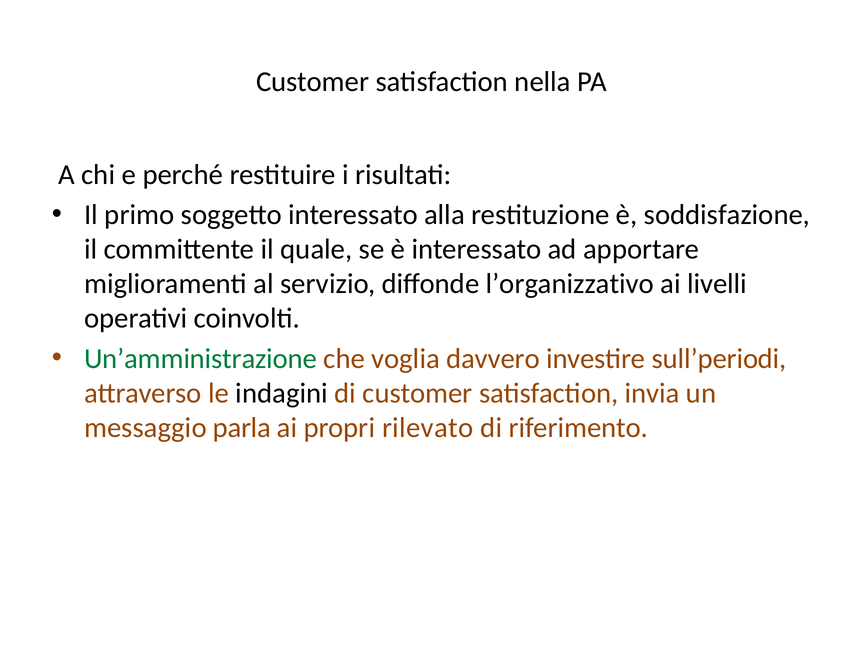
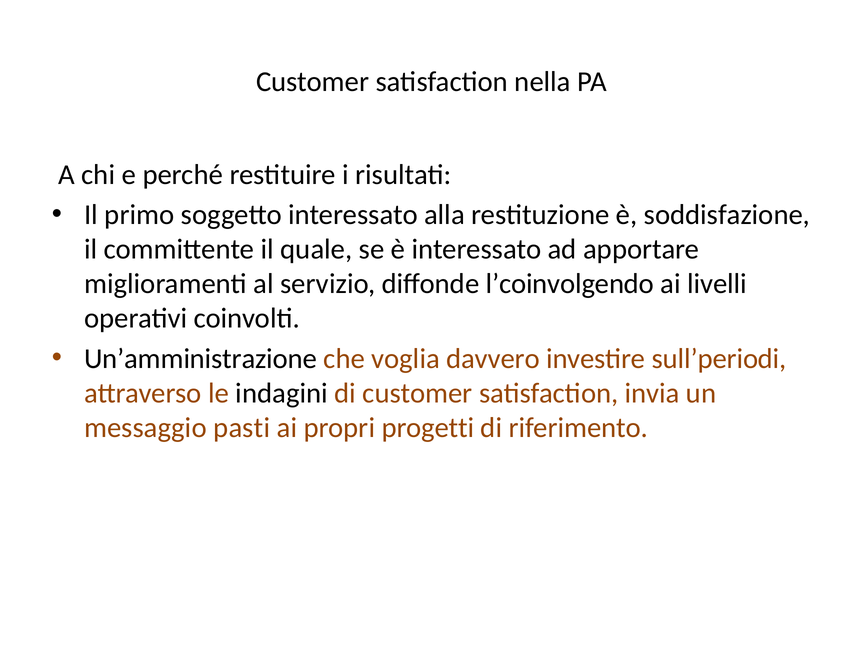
l’organizzativo: l’organizzativo -> l’coinvolgendo
Un’amministrazione colour: green -> black
parla: parla -> pasti
rilevato: rilevato -> progetti
